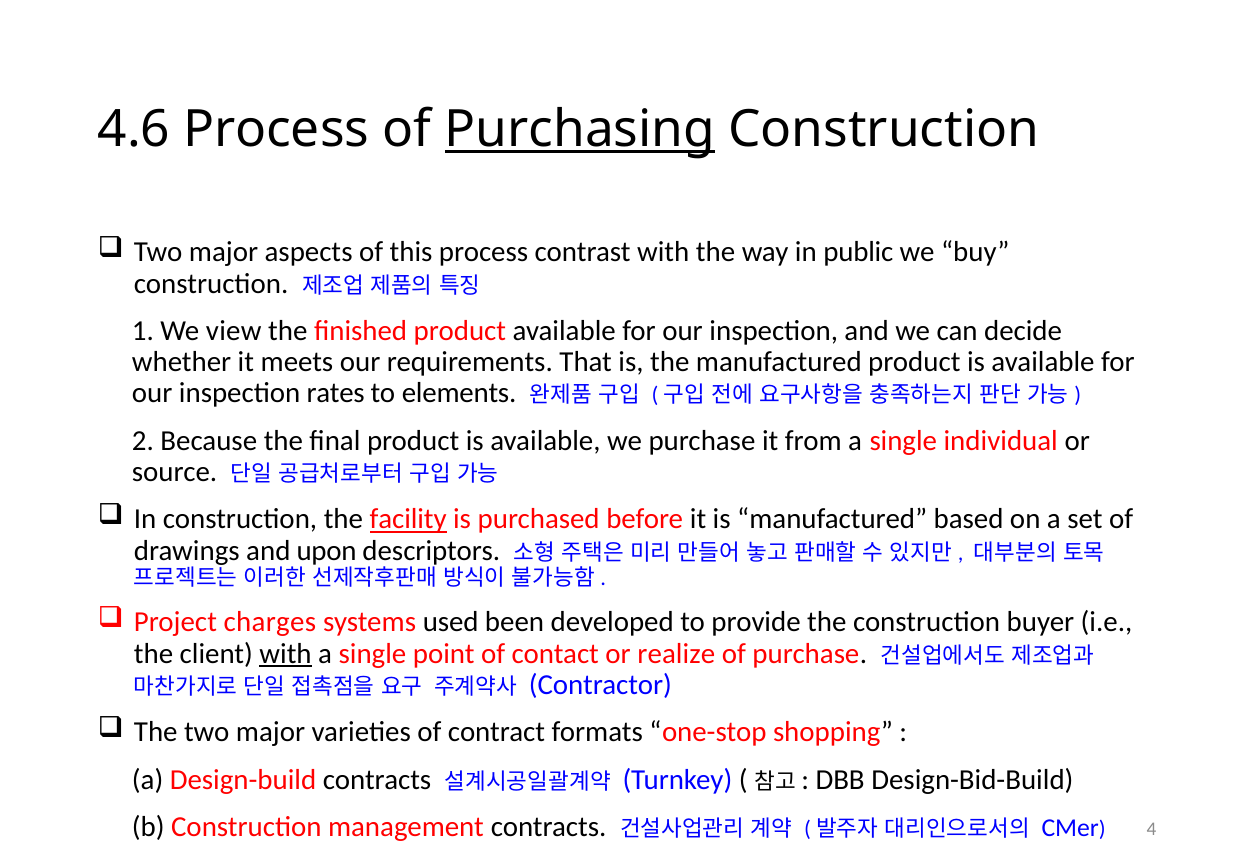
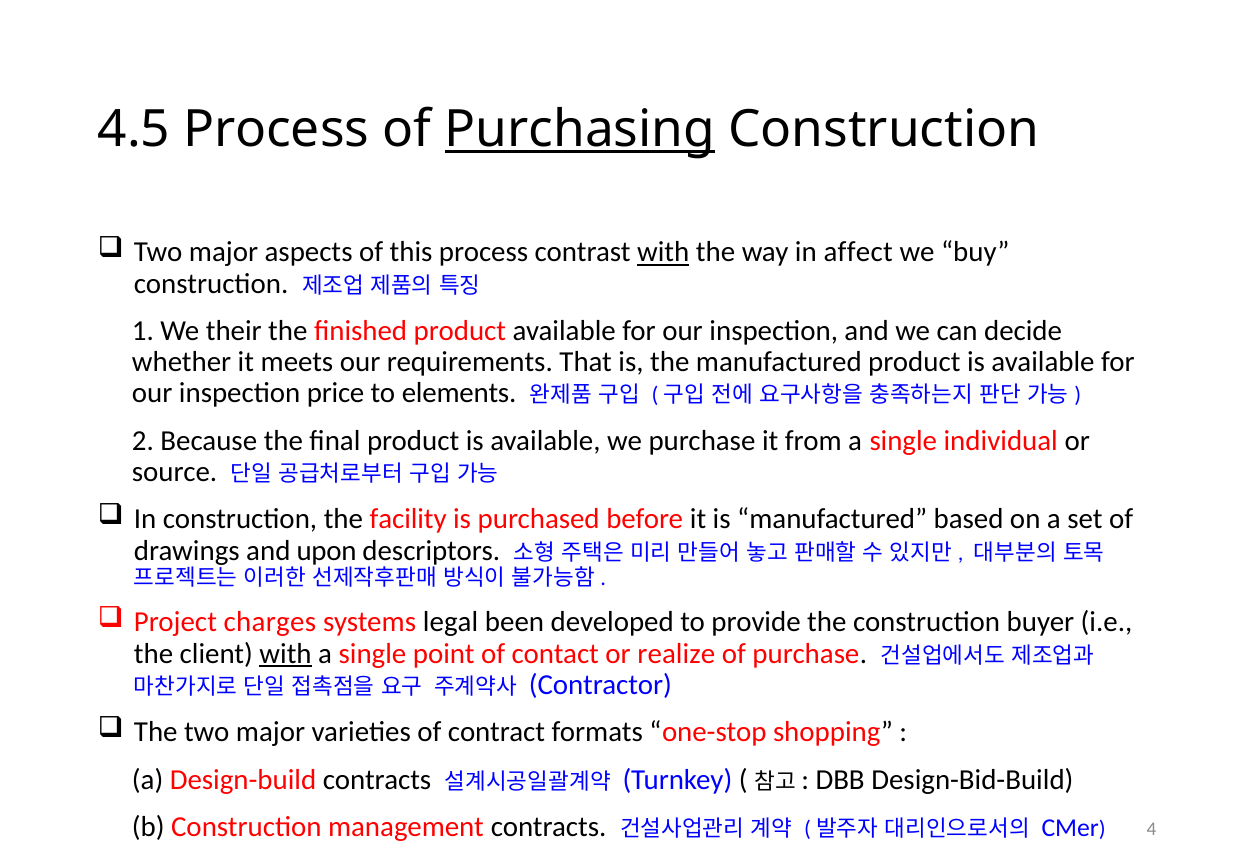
4.6: 4.6 -> 4.5
with at (663, 252) underline: none -> present
public: public -> affect
view: view -> their
rates: rates -> price
facility underline: present -> none
used: used -> legal
